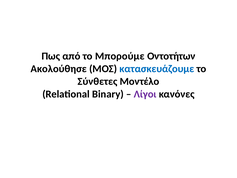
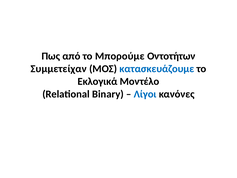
Ακολούθησε: Ακολούθησε -> Συμμετείχαν
Σύνθετες: Σύνθετες -> Εκλογικά
Λίγοι colour: purple -> blue
